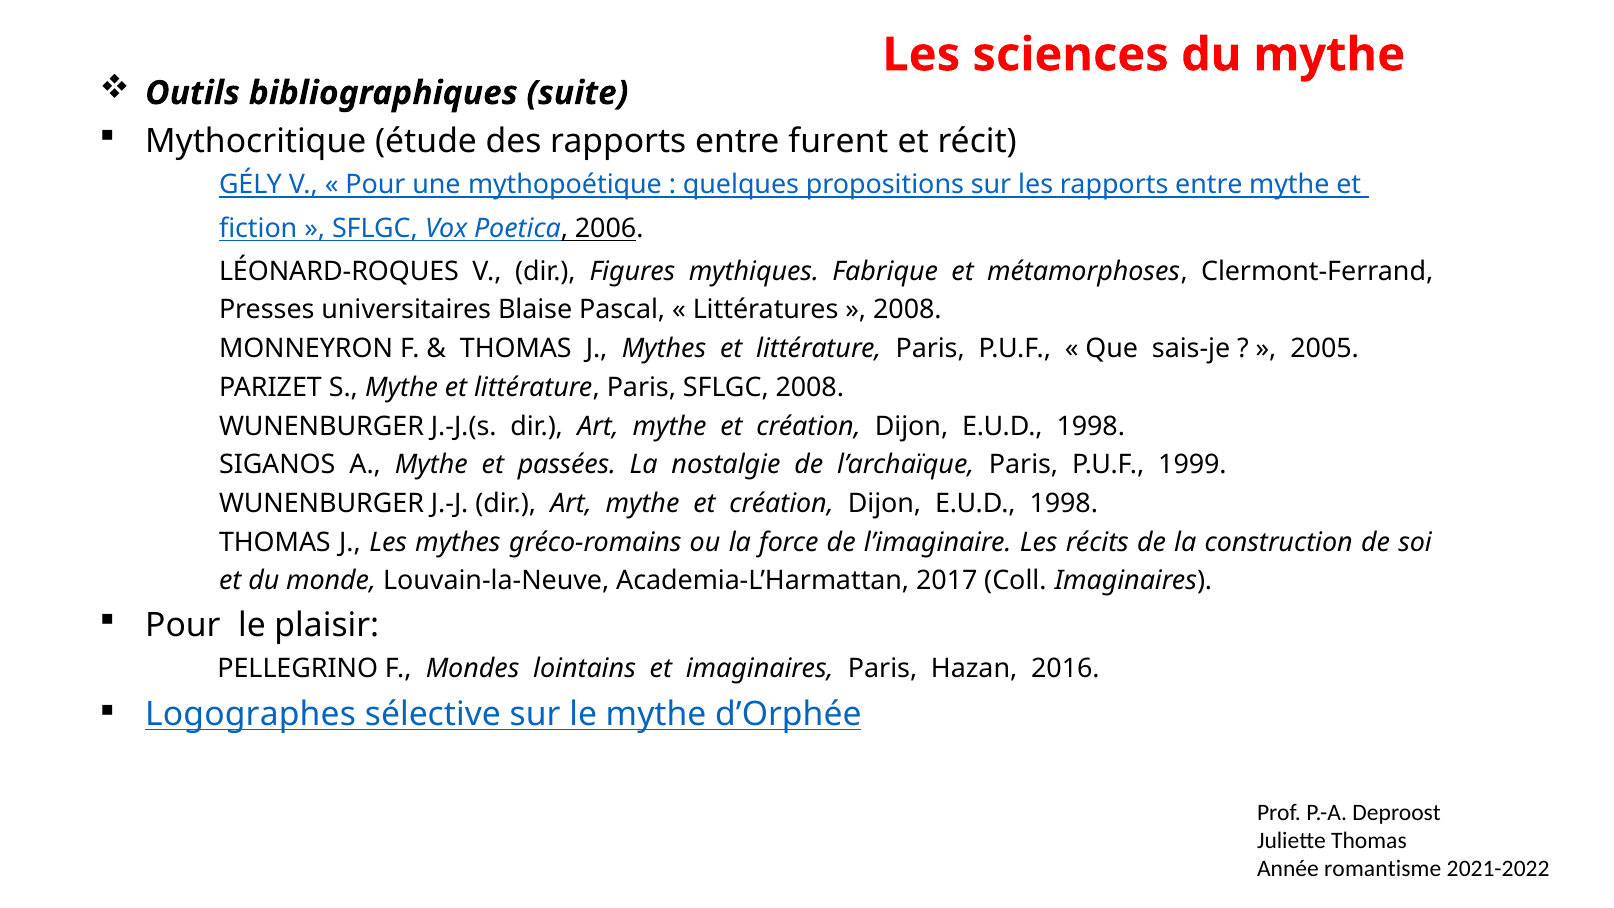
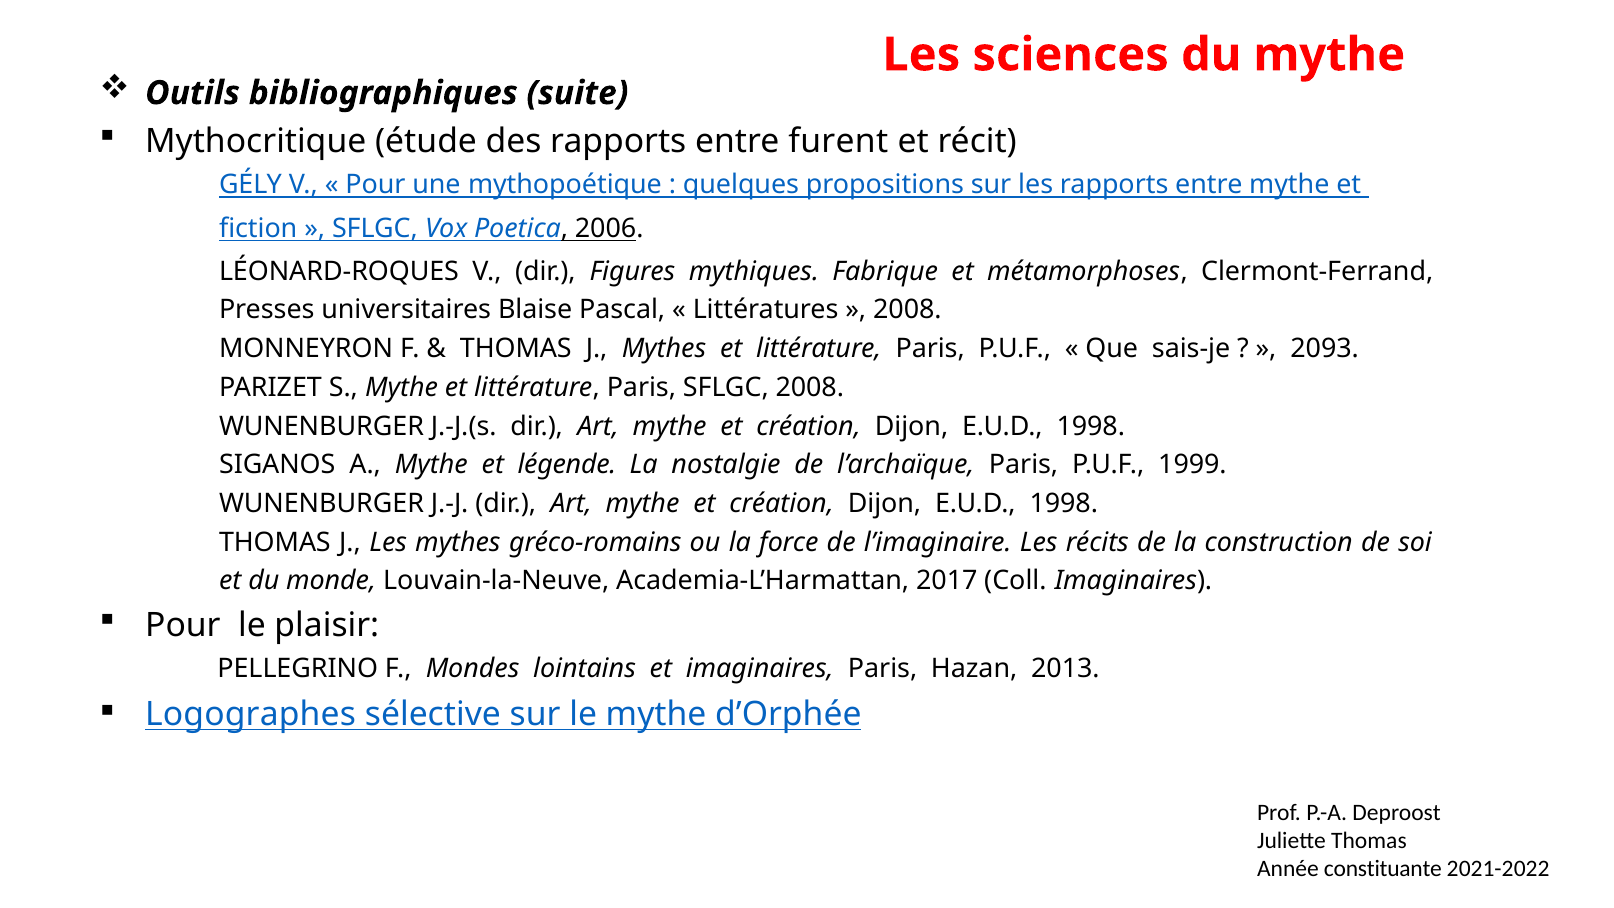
2005: 2005 -> 2093
passées: passées -> légende
2016: 2016 -> 2013
romantisme: romantisme -> constituante
